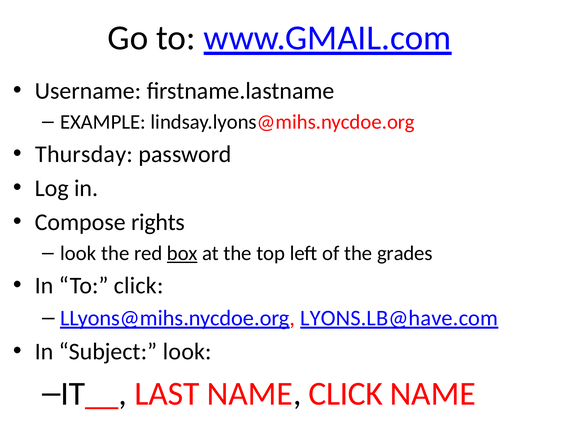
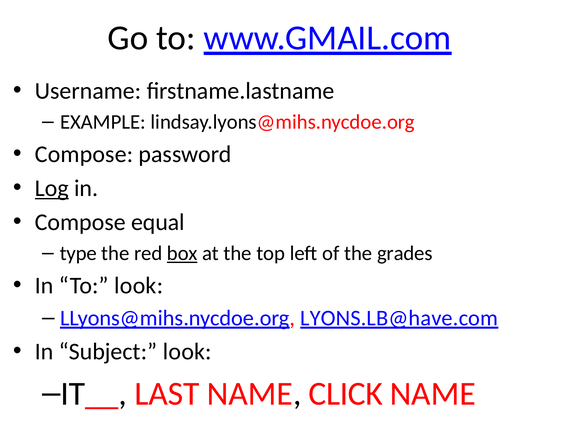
Thursday at (84, 154): Thursday -> Compose
Log underline: none -> present
rights: rights -> equal
look at (78, 253): look -> type
To click: click -> look
